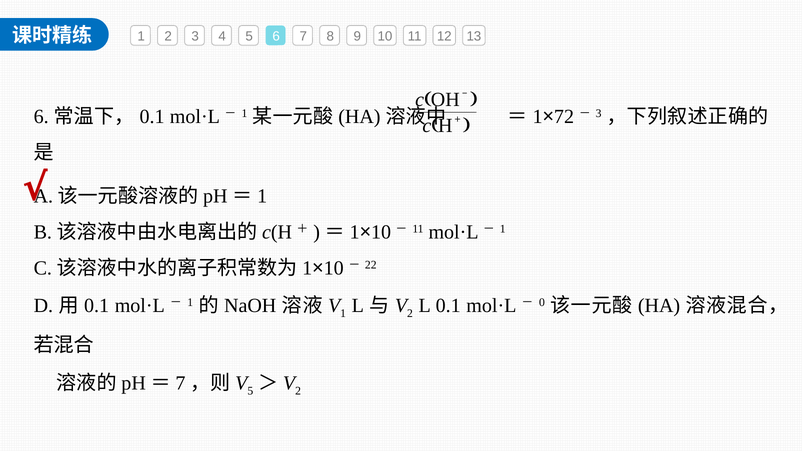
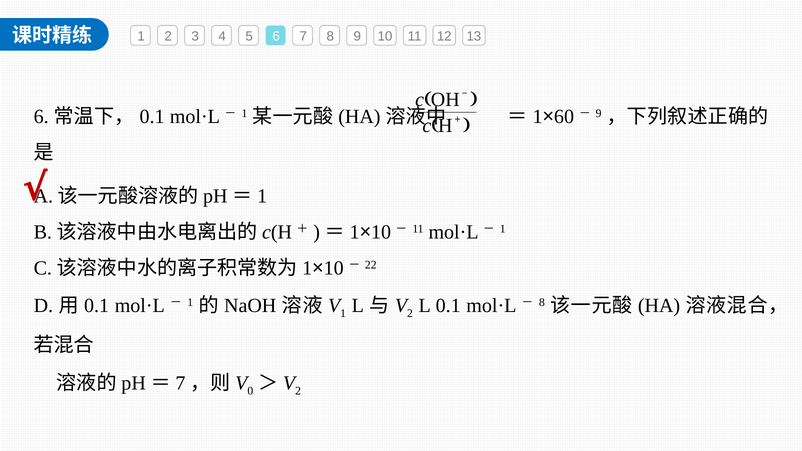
72: 72 -> 60
3 at (599, 113): 3 -> 9
0 at (542, 303): 0 -> 8
5 at (250, 391): 5 -> 0
